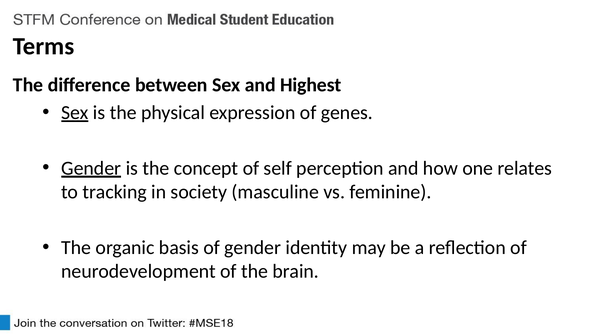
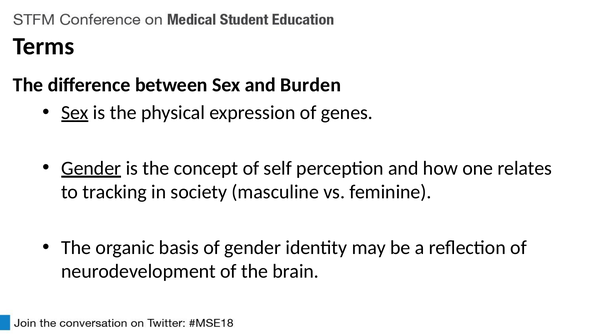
Highest: Highest -> Burden
